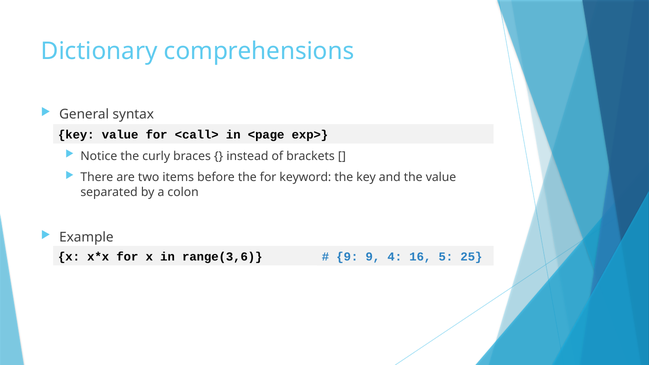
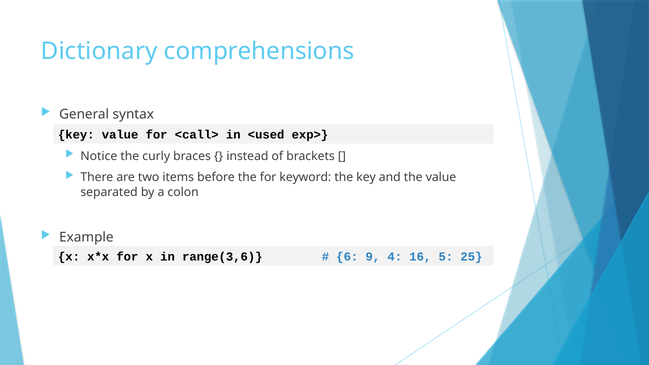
<page: <page -> <used
9 at (347, 257): 9 -> 6
